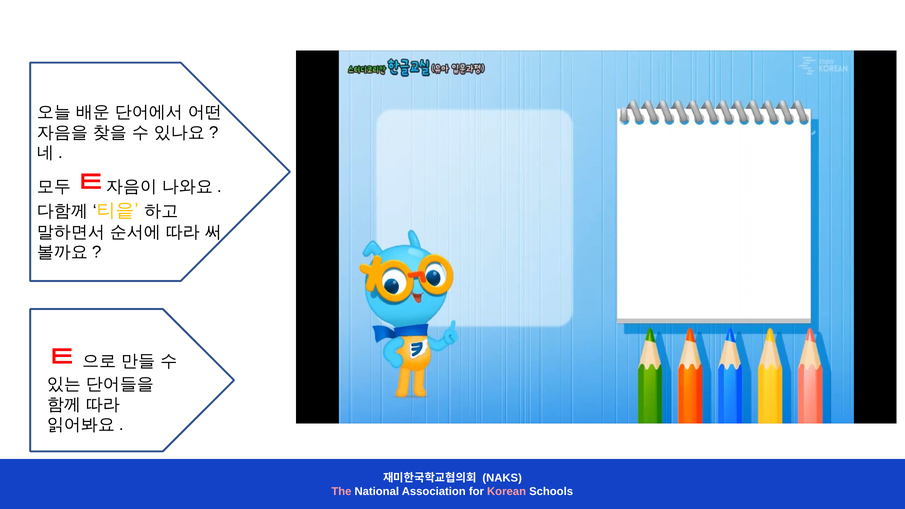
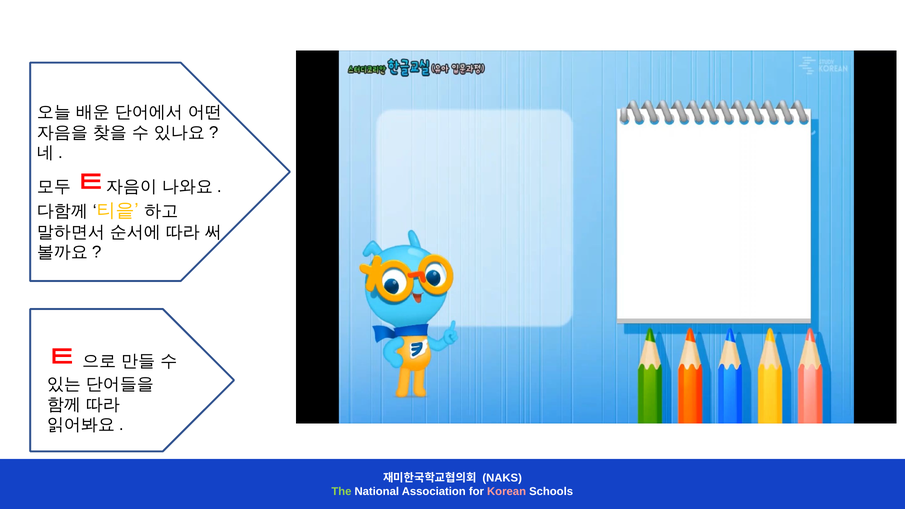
The colour: pink -> light green
